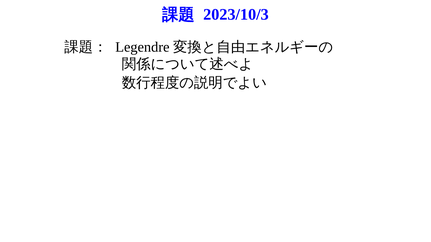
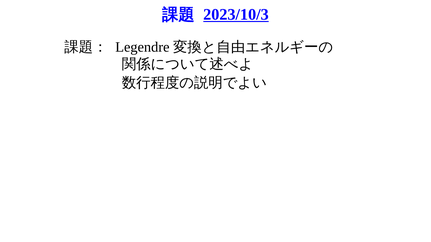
2023/10/3 underline: none -> present
